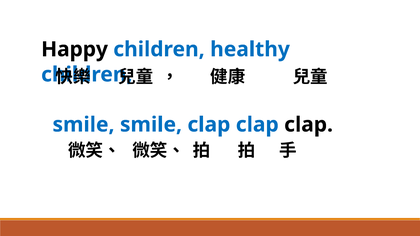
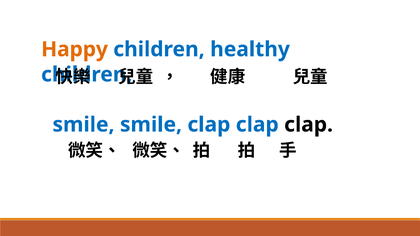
Happy colour: black -> orange
